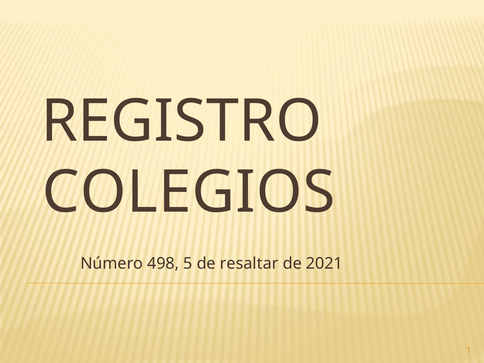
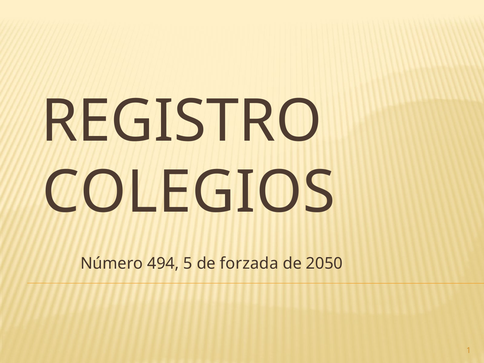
498: 498 -> 494
resaltar: resaltar -> forzada
2021: 2021 -> 2050
